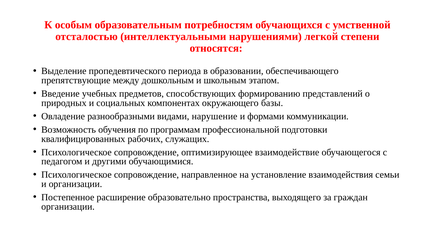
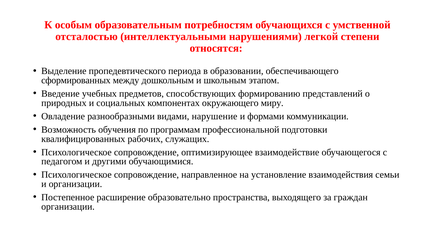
препятствующие: препятствующие -> сформированных
базы: базы -> миру
